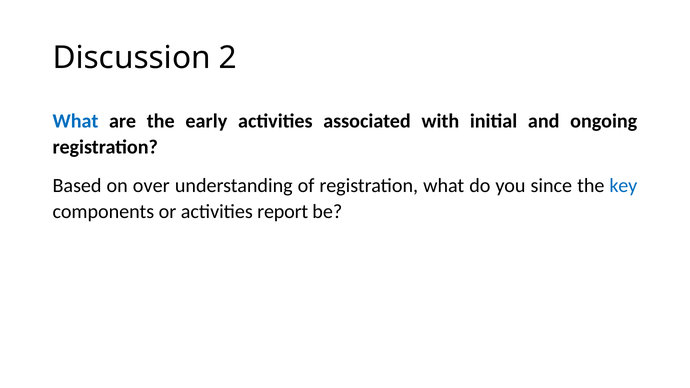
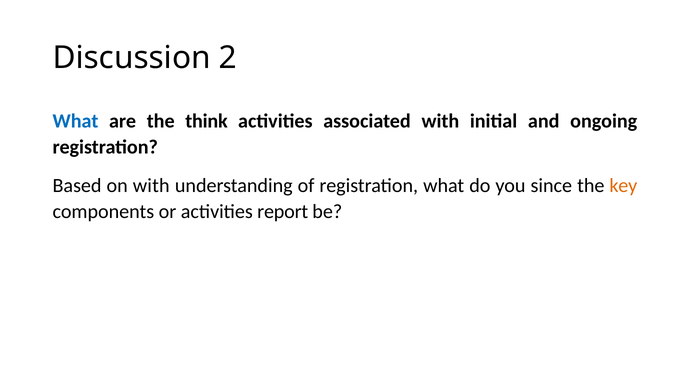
early: early -> think
on over: over -> with
key colour: blue -> orange
